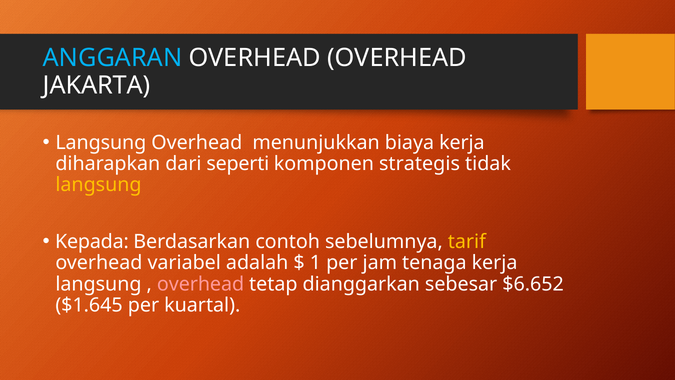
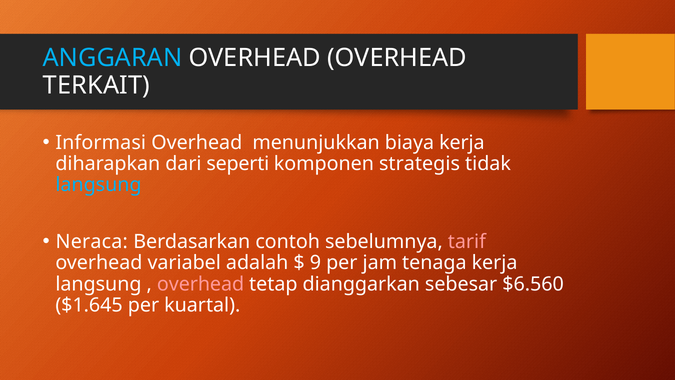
JAKARTA: JAKARTA -> TERKAIT
Langsung at (101, 142): Langsung -> Informasi
langsung at (98, 185) colour: yellow -> light blue
Kepada: Kepada -> Neraca
tarif colour: yellow -> pink
1: 1 -> 9
$6.652: $6.652 -> $6.560
